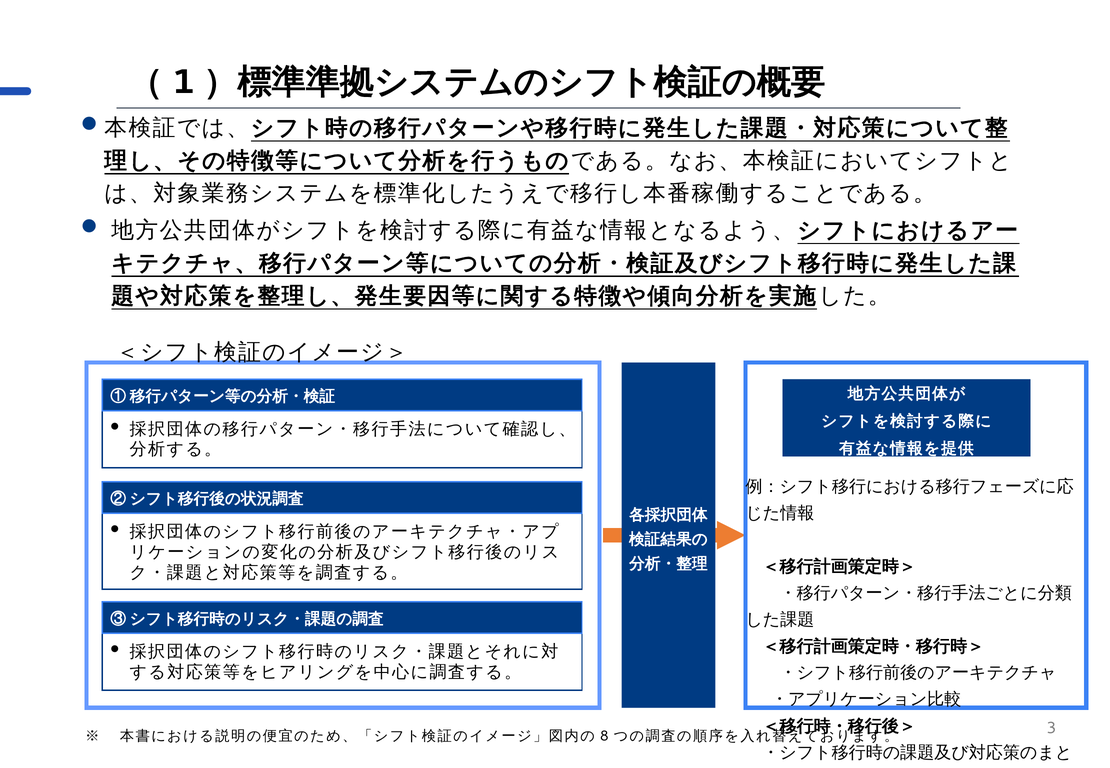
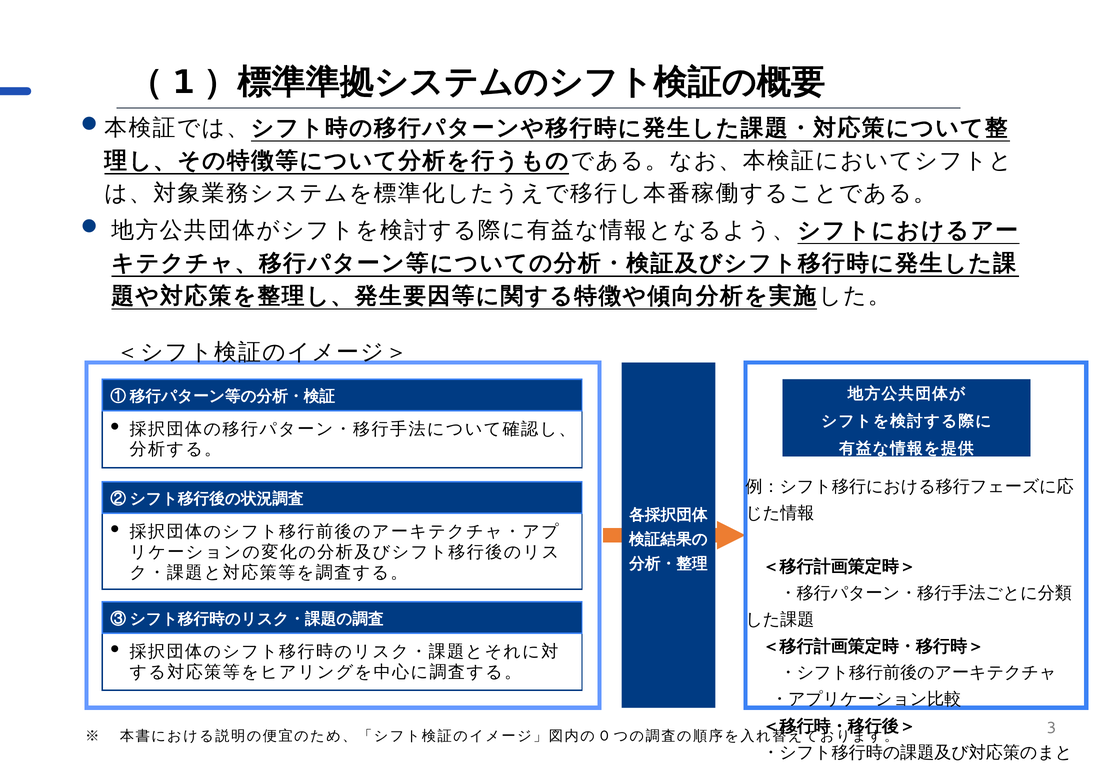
8: 8 -> 0
